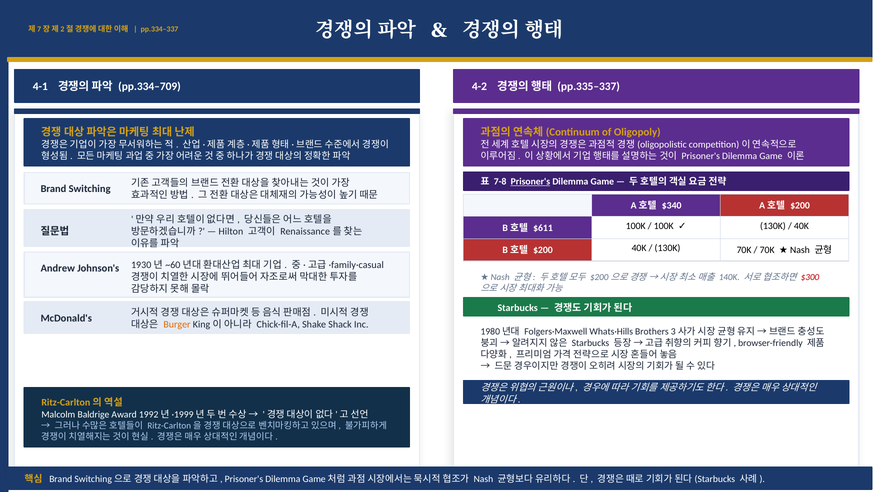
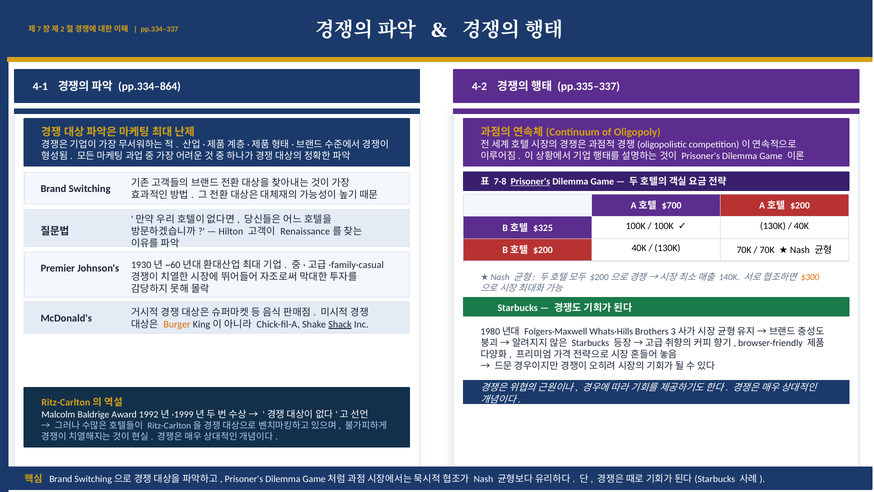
pp.334–709: pp.334–709 -> pp.334–864
$340: $340 -> $700
$611: $611 -> $325
Andrew: Andrew -> Premier
$300 colour: red -> orange
Shack underline: none -> present
